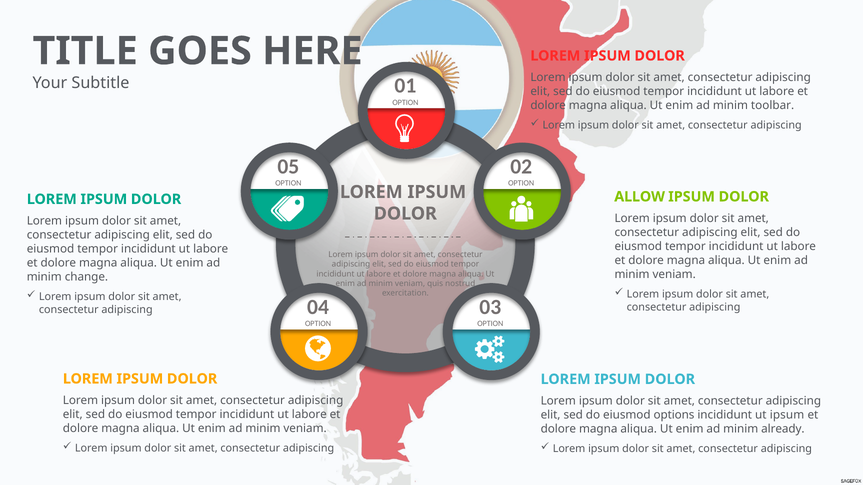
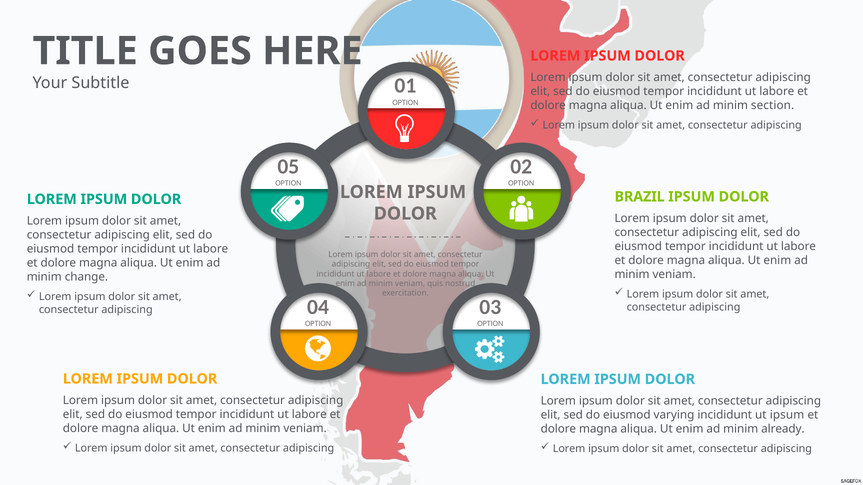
toolbar: toolbar -> section
ALLOW: ALLOW -> BRAZIL
options: options -> varying
